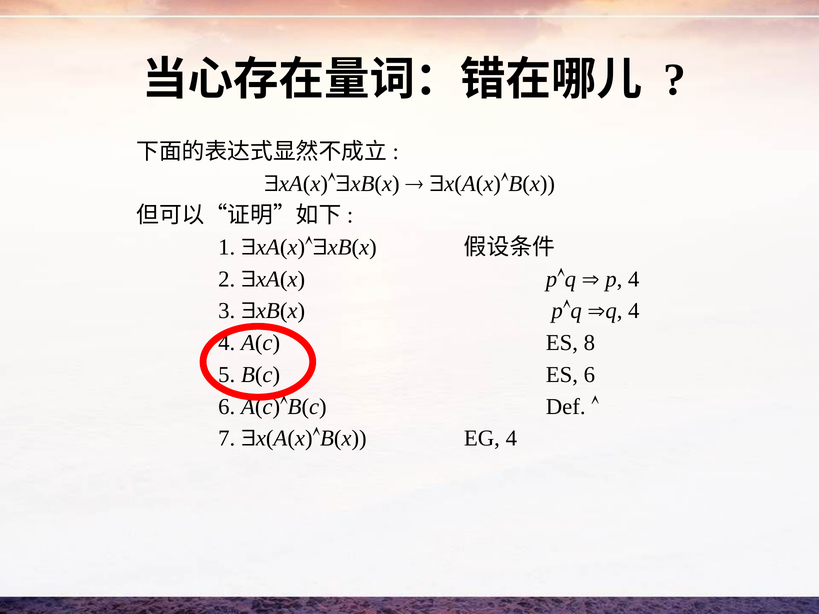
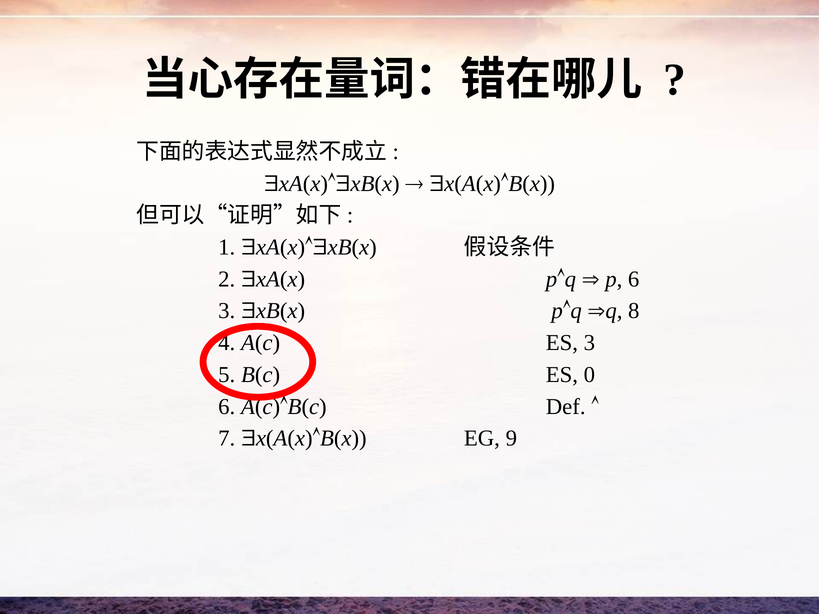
p 4: 4 -> 6
q 4: 4 -> 8
ES 8: 8 -> 3
ES 6: 6 -> 0
EG 4: 4 -> 9
